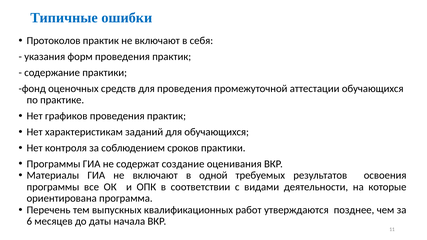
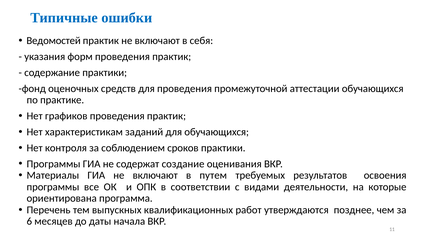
Протоколов: Протоколов -> Ведомостей
одной: одной -> путем
